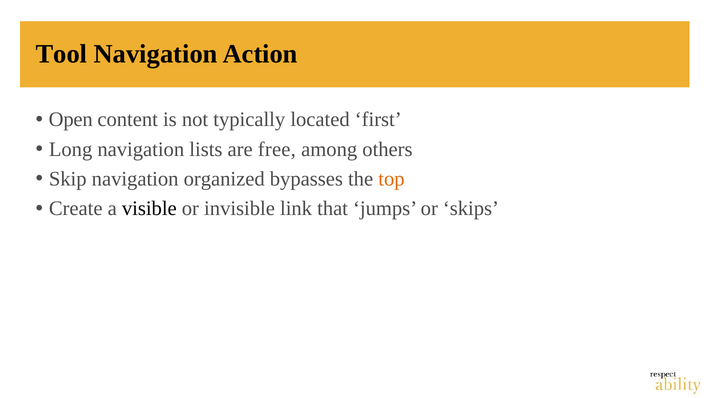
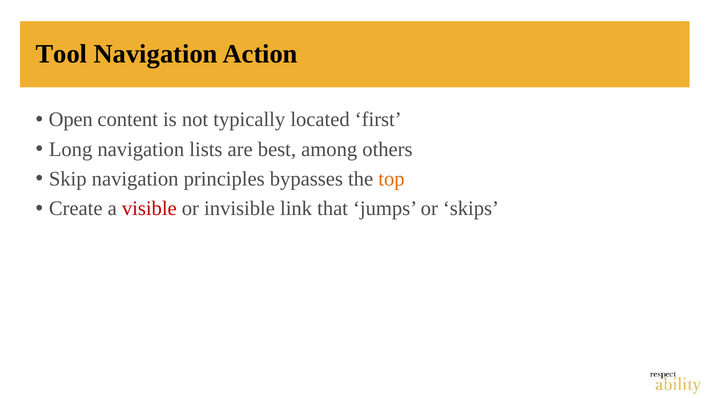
free: free -> best
organized: organized -> principles
visible colour: black -> red
